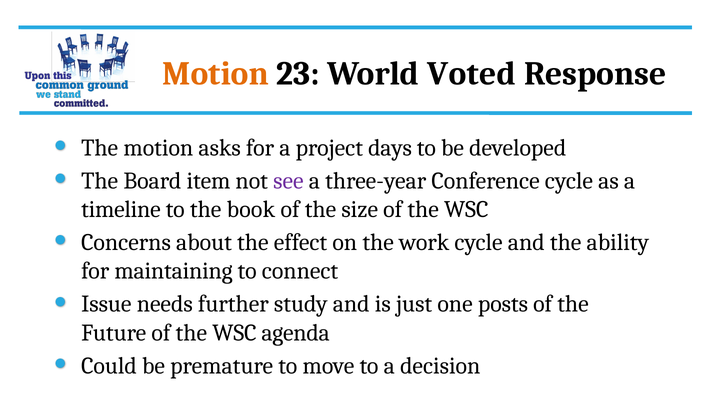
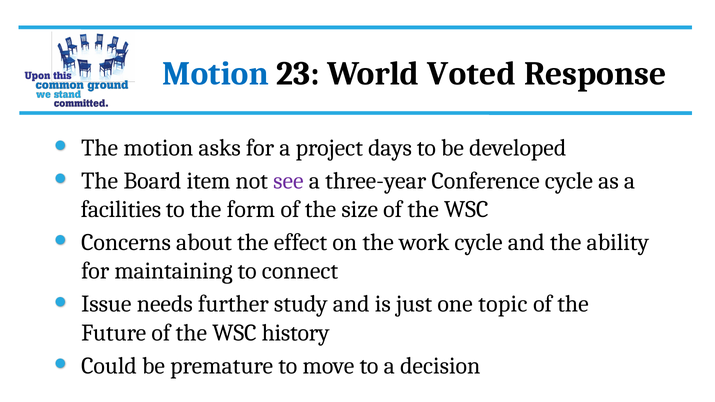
Motion at (216, 74) colour: orange -> blue
timeline: timeline -> facilities
book: book -> form
posts: posts -> topic
agenda: agenda -> history
